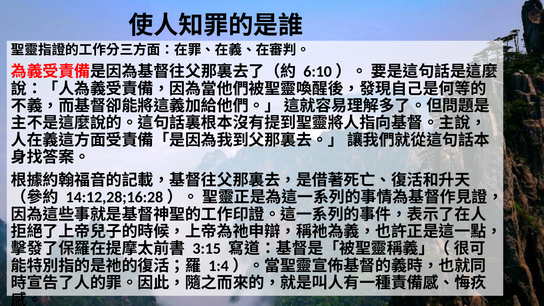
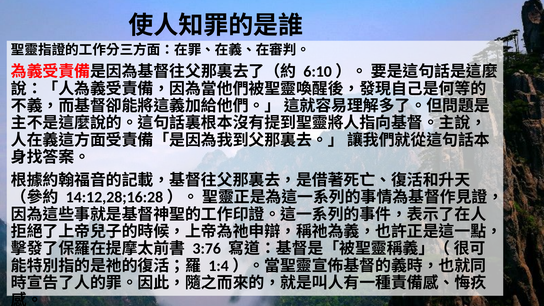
3:15: 3:15 -> 3:76
